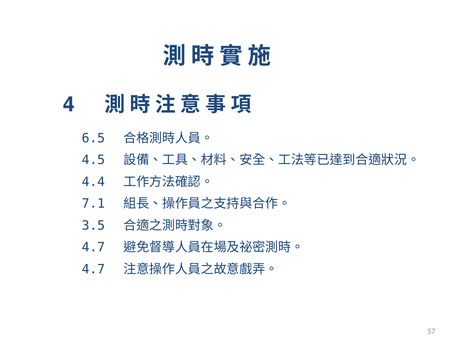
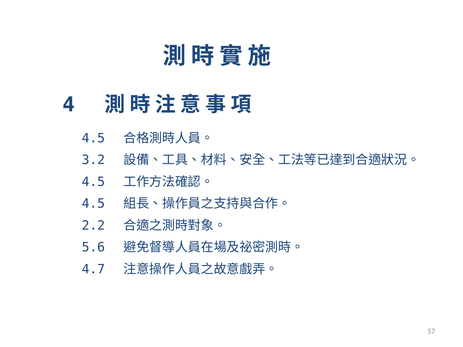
6.5 at (93, 138): 6.5 -> 4.5
4.5: 4.5 -> 3.2
4.4 at (93, 182): 4.4 -> 4.5
7.1 at (93, 204): 7.1 -> 4.5
3.5: 3.5 -> 2.2
4.7 at (93, 248): 4.7 -> 5.6
